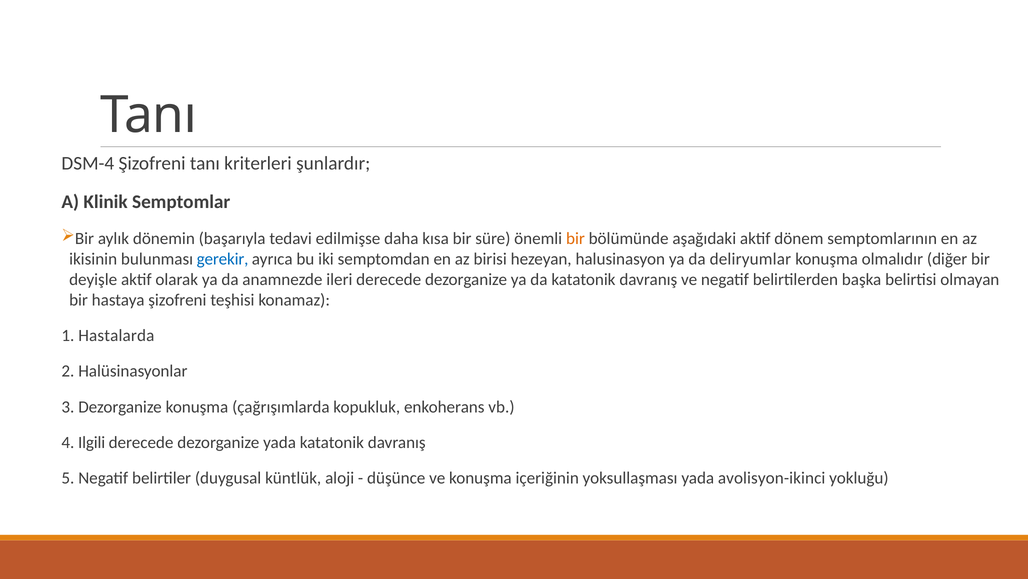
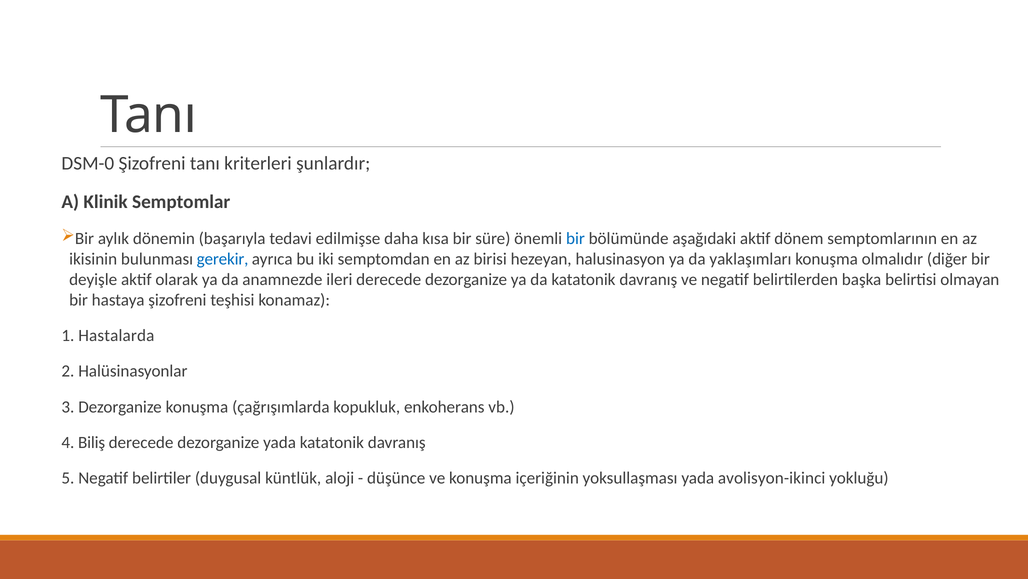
DSM-4: DSM-4 -> DSM-0
bir at (575, 238) colour: orange -> blue
deliryumlar: deliryumlar -> yaklaşımları
Ilgili: Ilgili -> Biliş
